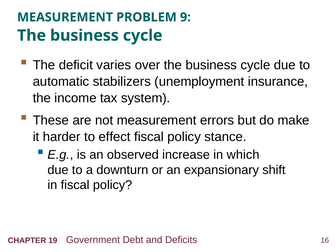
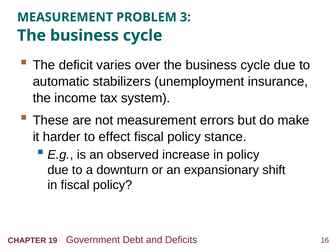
9: 9 -> 3
in which: which -> policy
